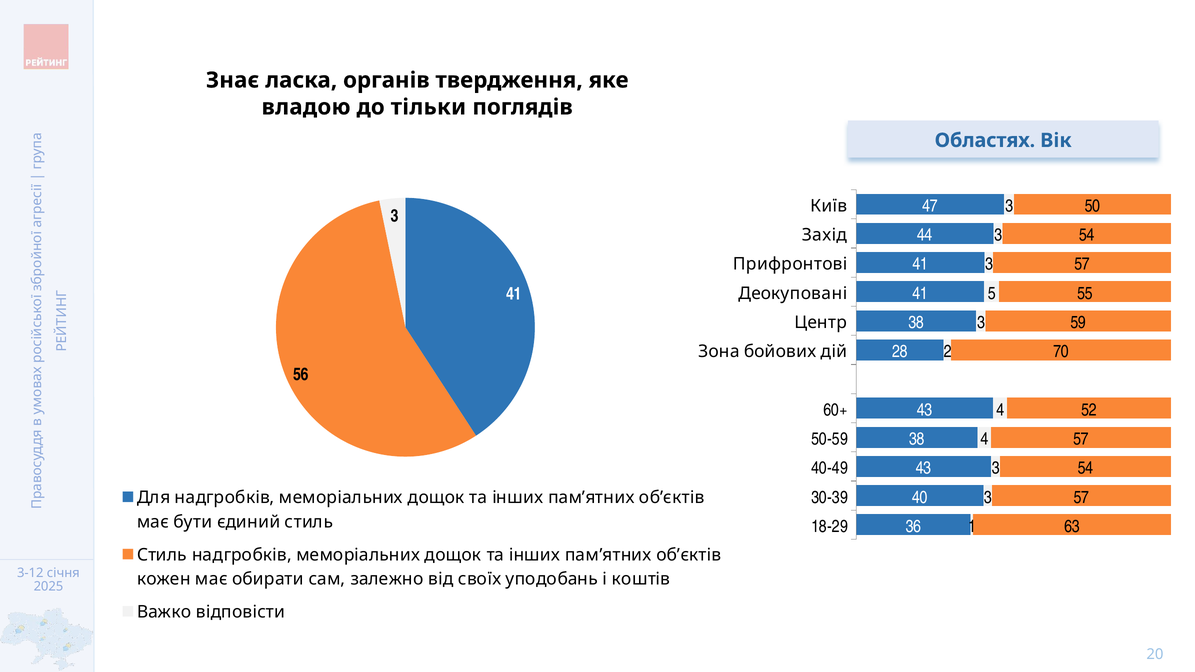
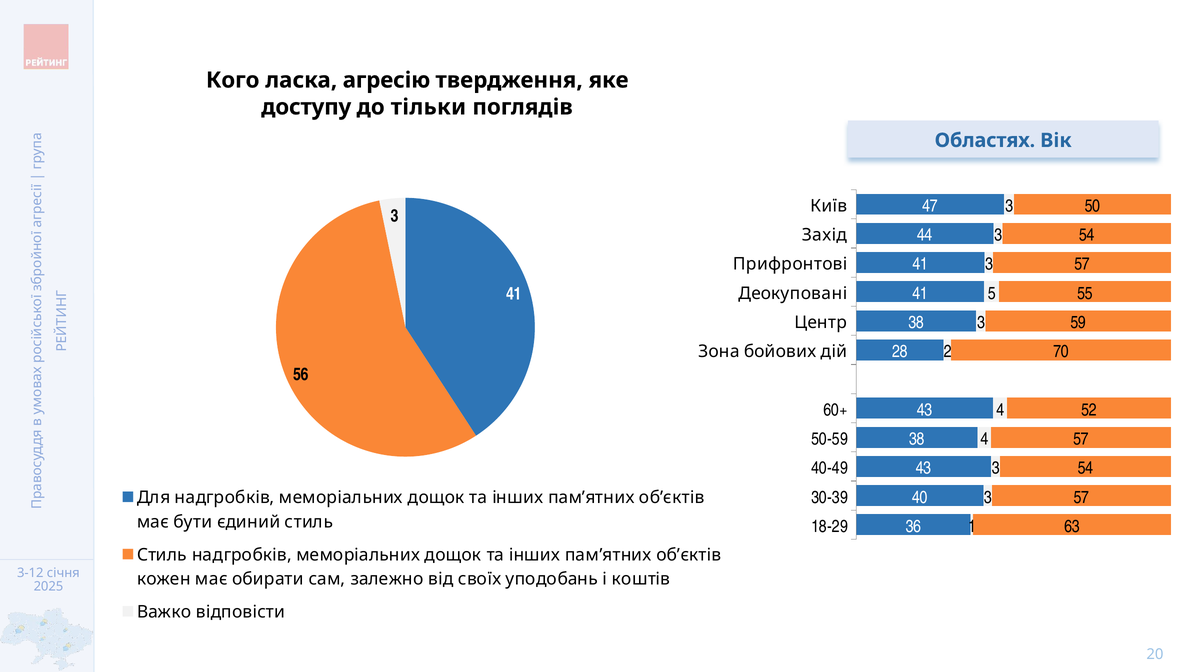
Знає: Знає -> Кого
органів: органів -> агресію
владою: владою -> доступу
